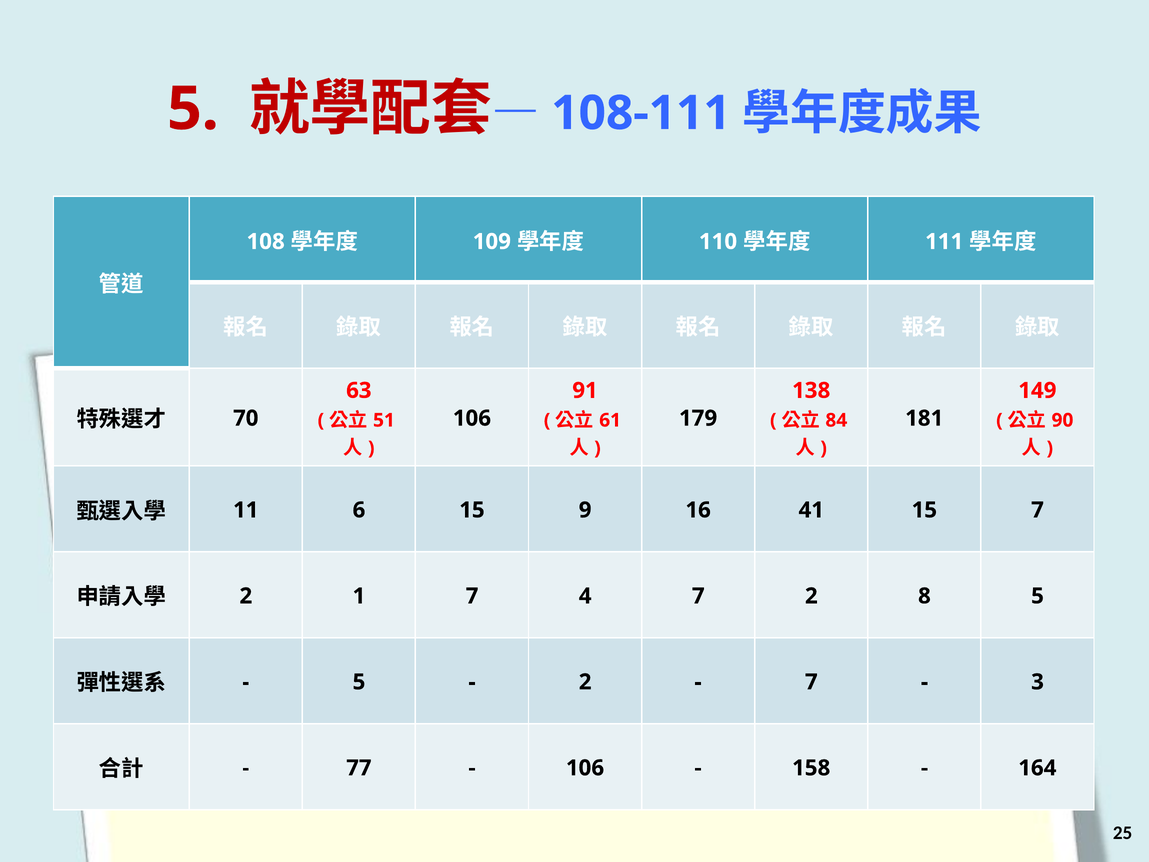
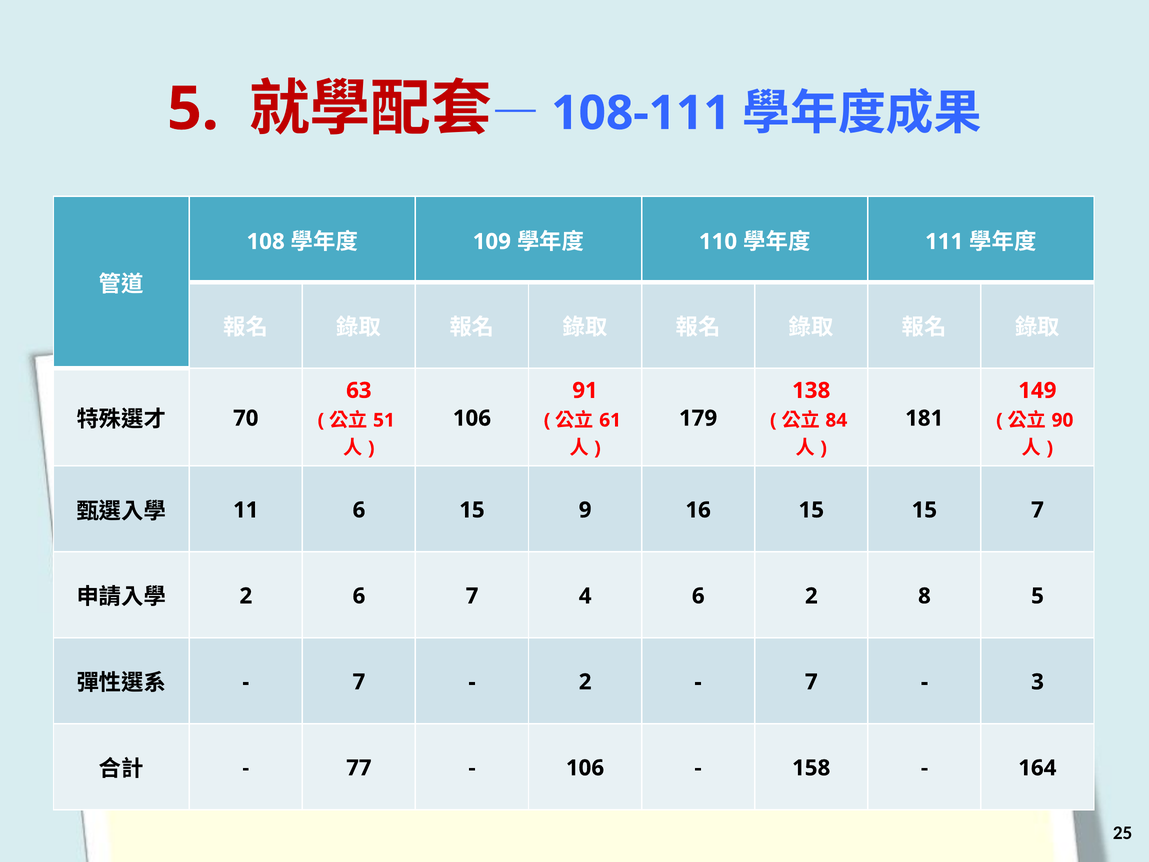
16 41: 41 -> 15
2 1: 1 -> 6
4 7: 7 -> 6
5 at (359, 682): 5 -> 7
